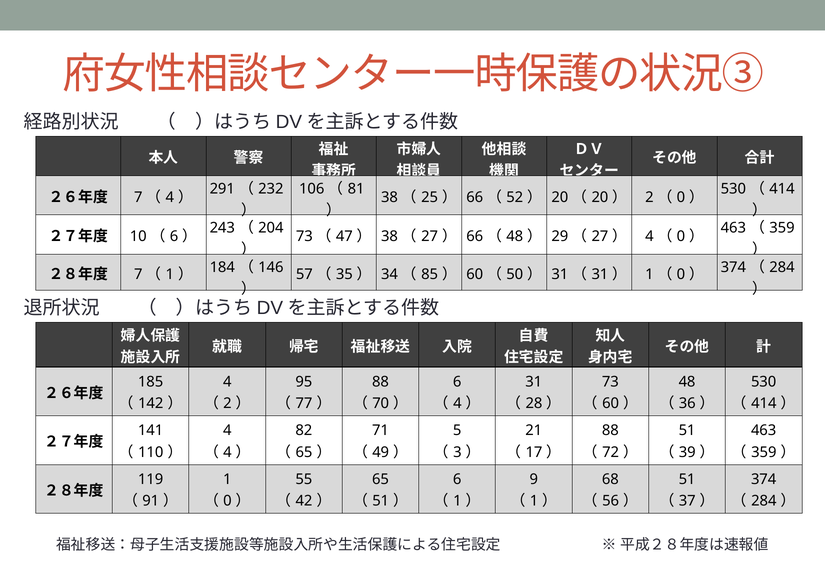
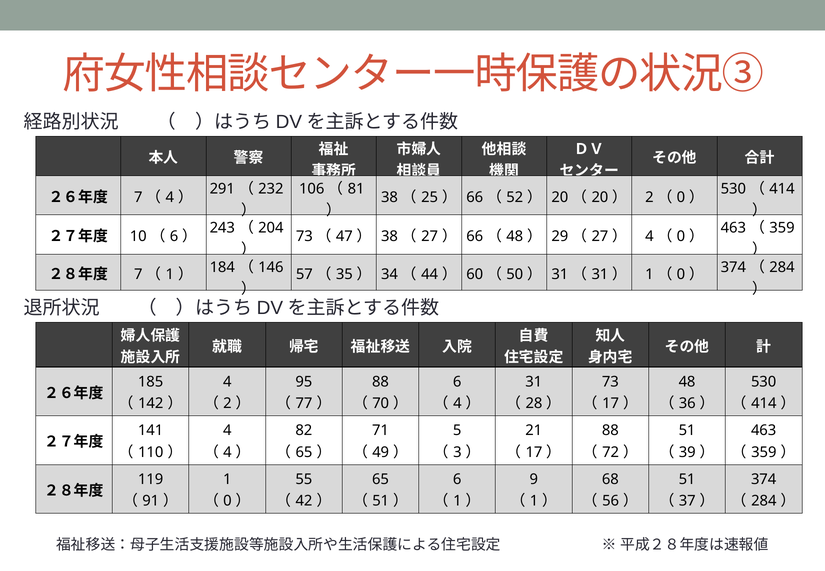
85: 85 -> 44
60 at (611, 404): 60 -> 17
